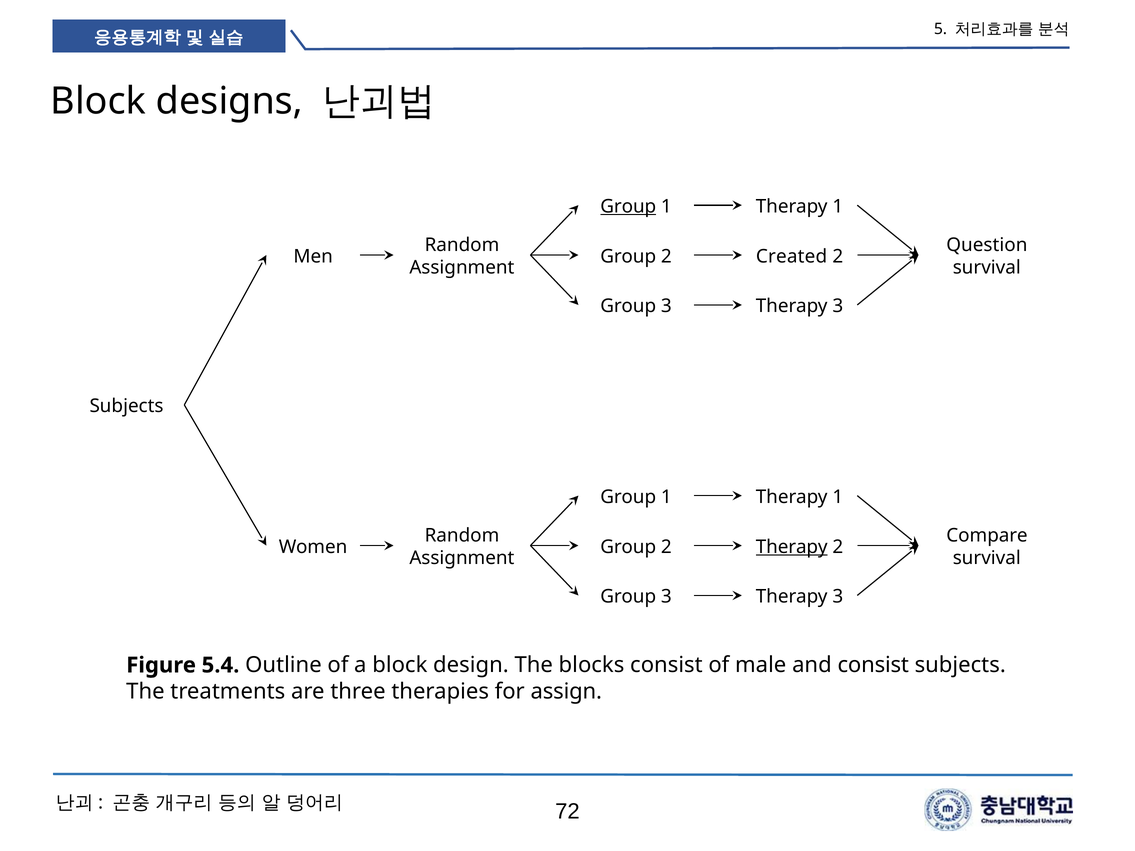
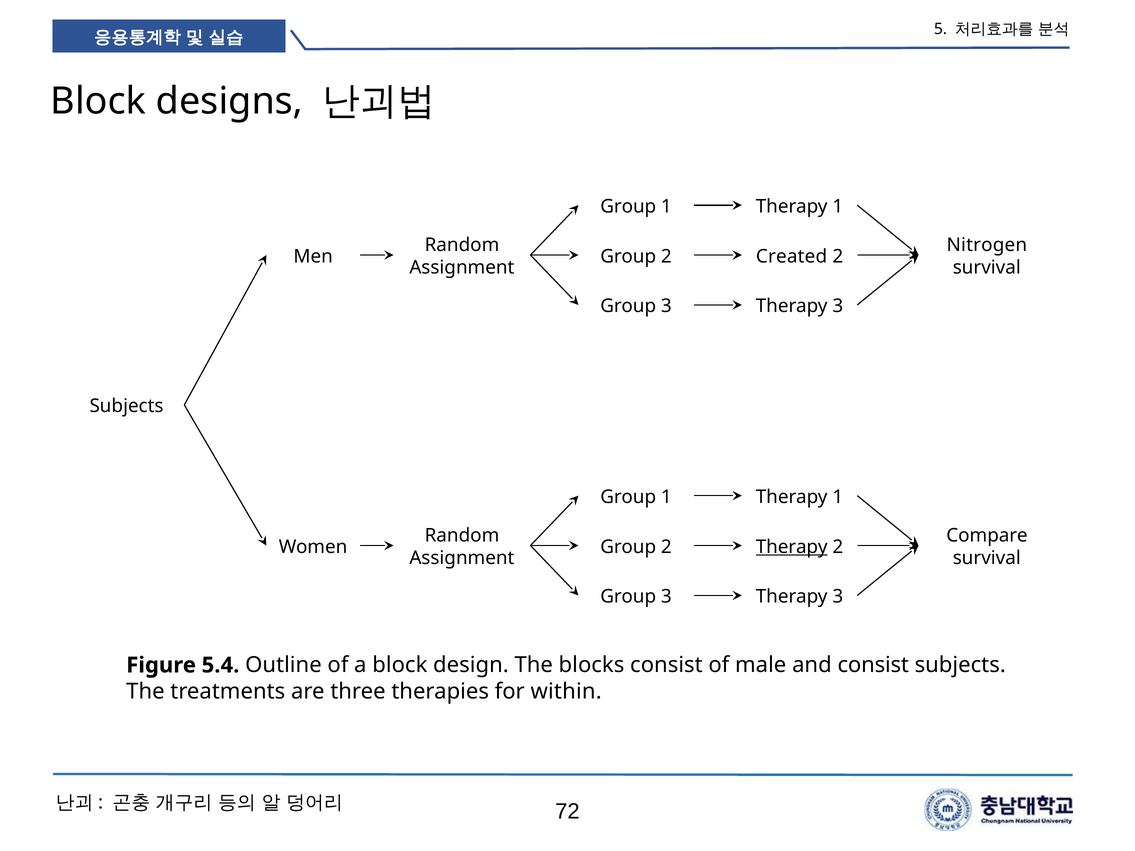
Group at (628, 207) underline: present -> none
Question: Question -> Nitrogen
assign: assign -> within
